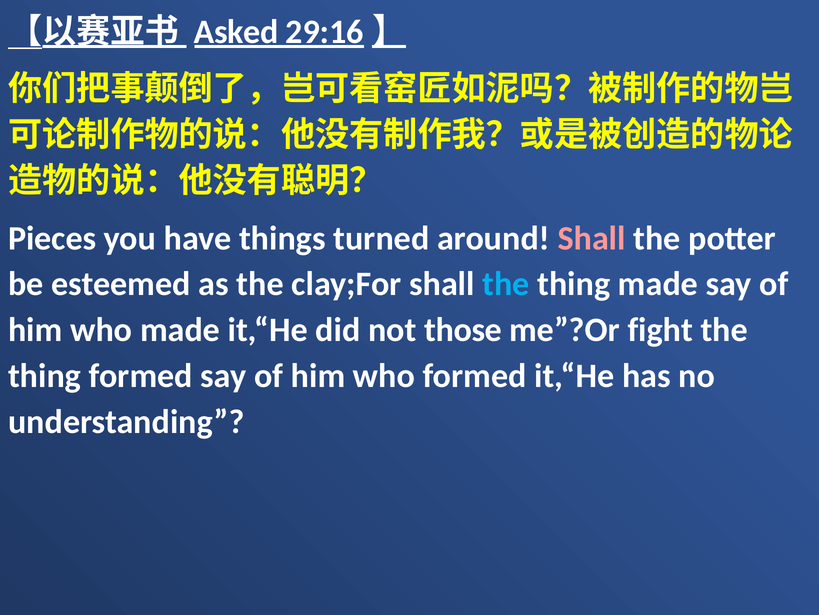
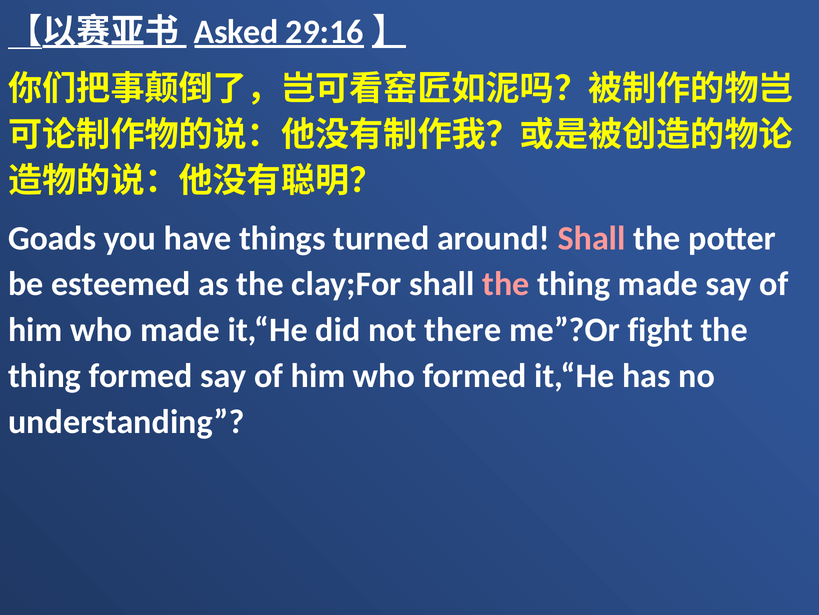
Pieces: Pieces -> Goads
the at (506, 284) colour: light blue -> pink
those: those -> there
